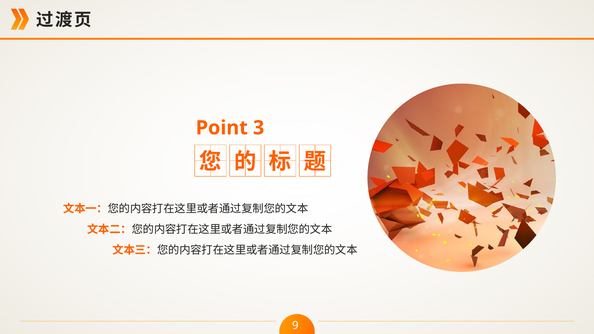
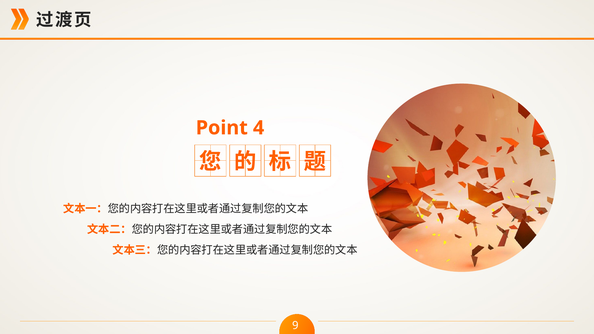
3: 3 -> 4
